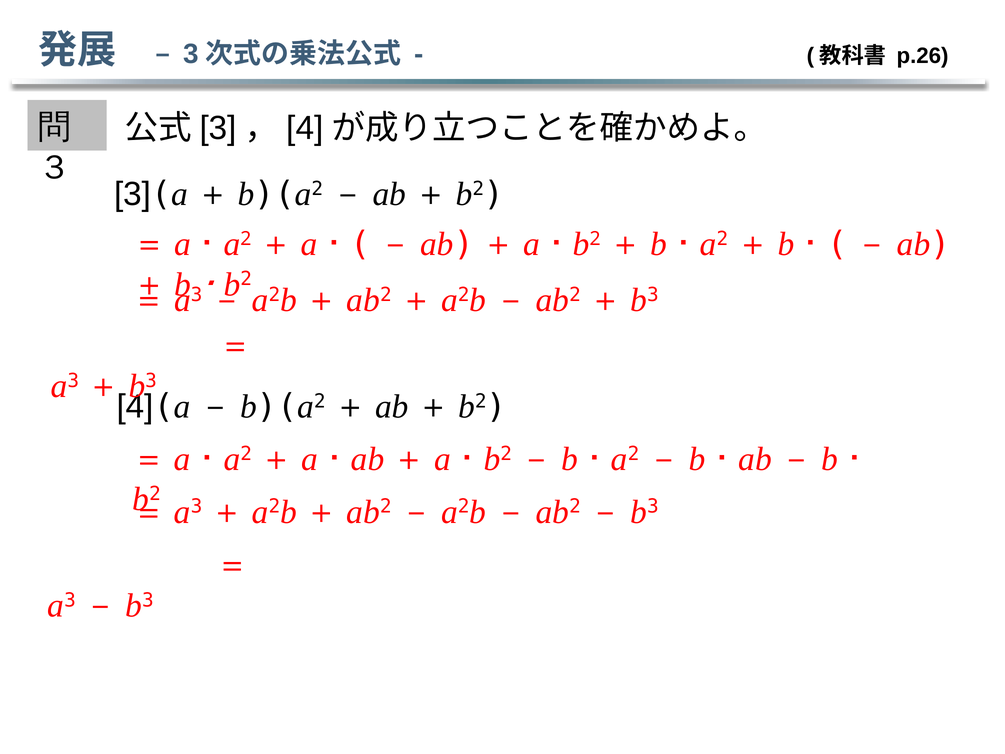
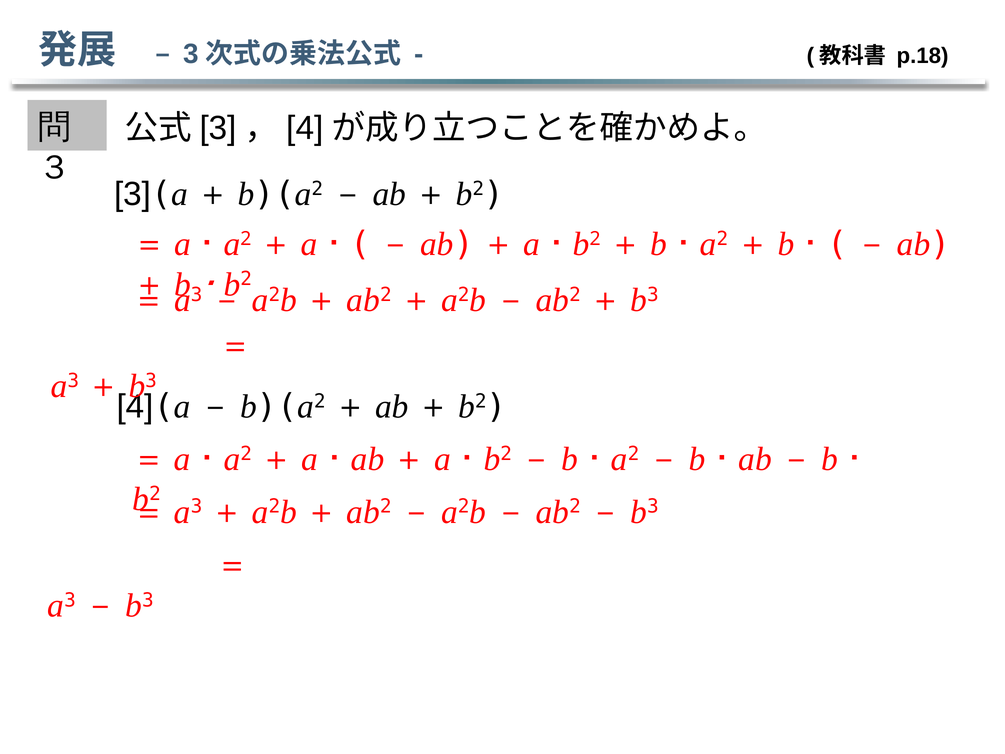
p.26: p.26 -> p.18
